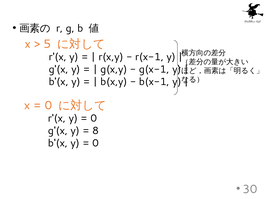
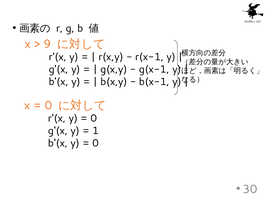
5: 5 -> 9
8: 8 -> 1
